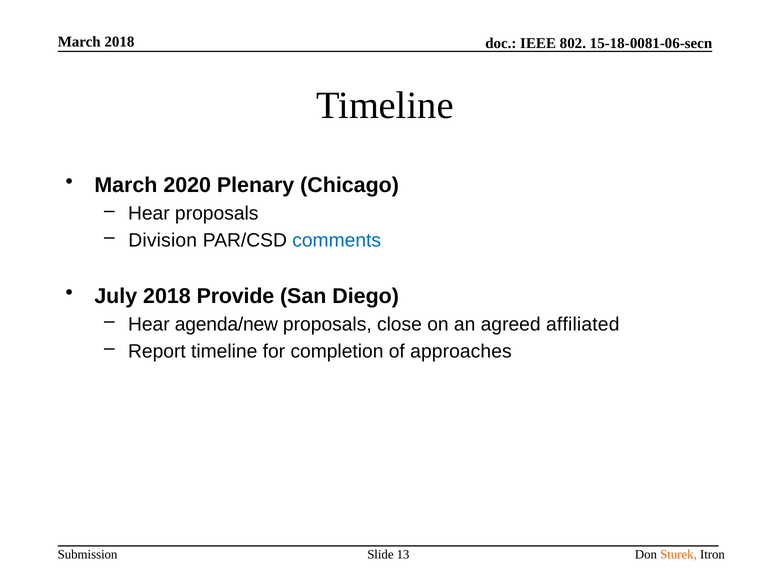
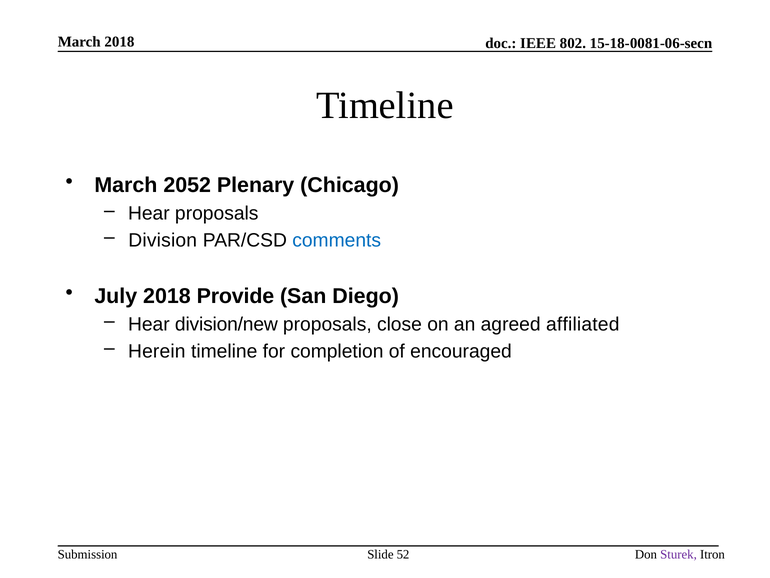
2020: 2020 -> 2052
agenda/new: agenda/new -> division/new
Report: Report -> Herein
approaches: approaches -> encouraged
13: 13 -> 52
Sturek colour: orange -> purple
